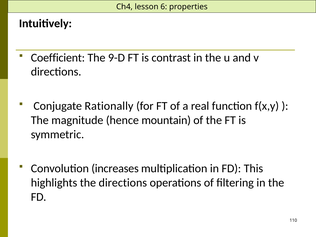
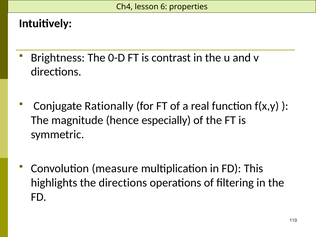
Coefficient: Coefficient -> Brightness
9-D: 9-D -> 0-D
mountain: mountain -> especially
increases: increases -> measure
